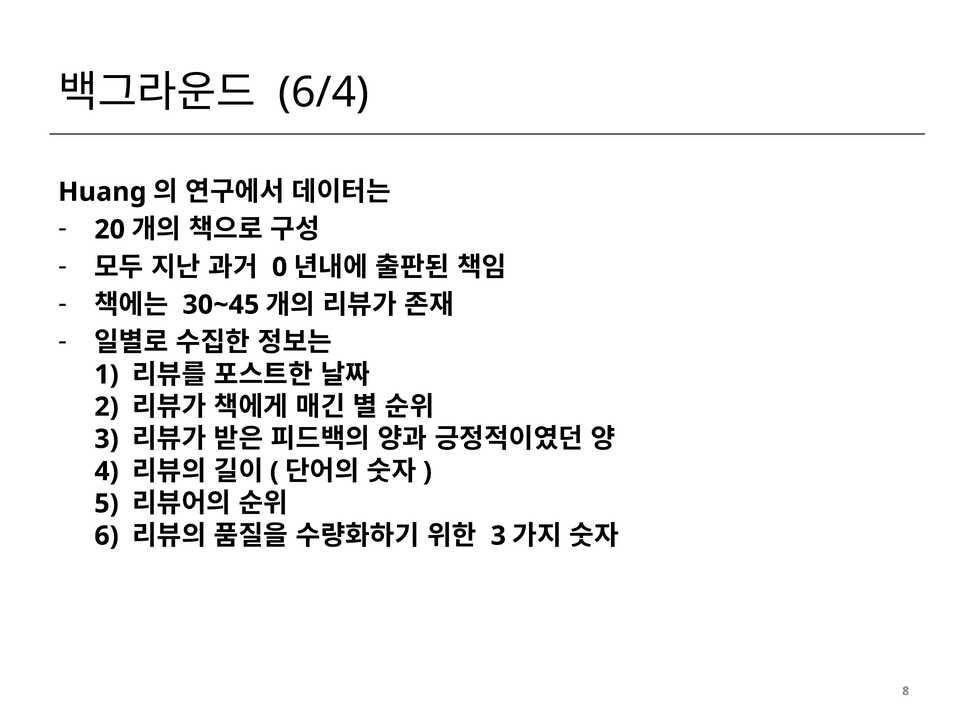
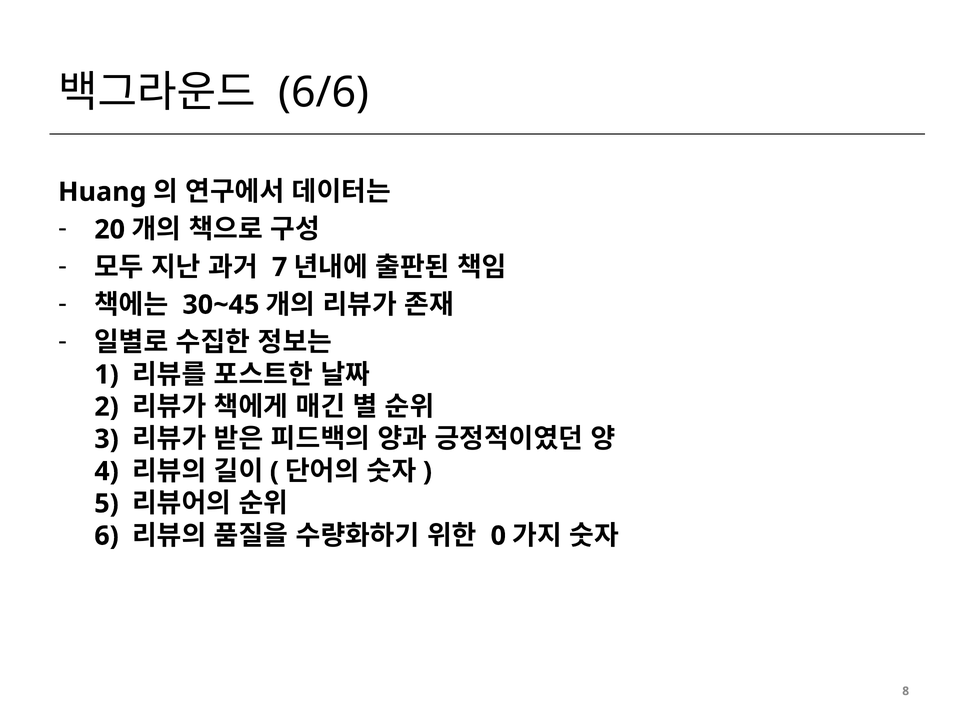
6/4: 6/4 -> 6/6
0: 0 -> 7
3 at (498, 536): 3 -> 0
